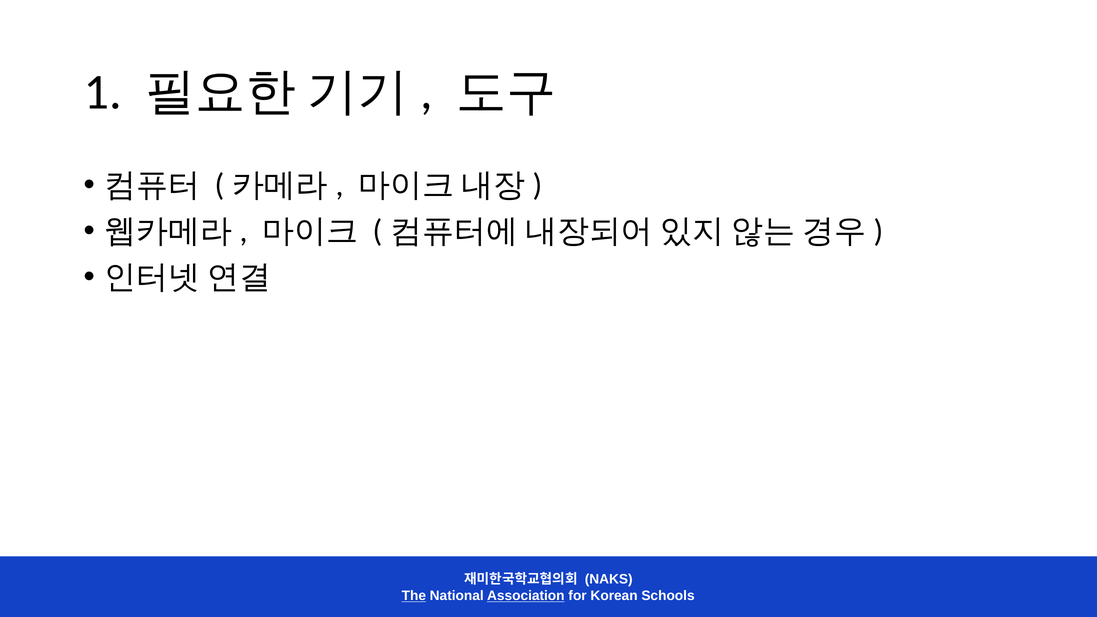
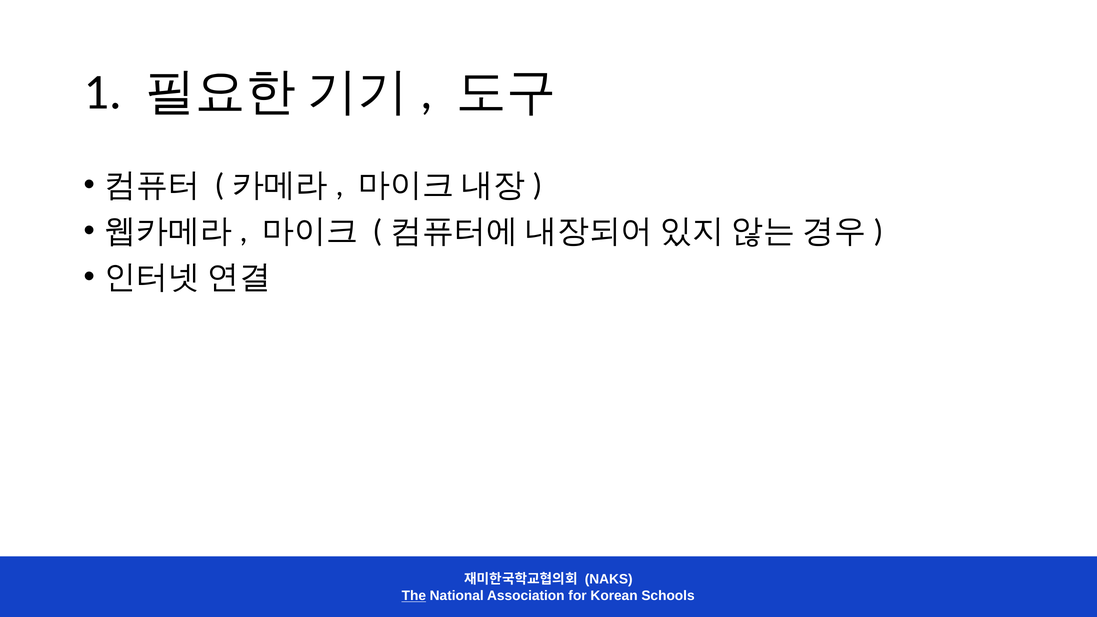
Association underline: present -> none
